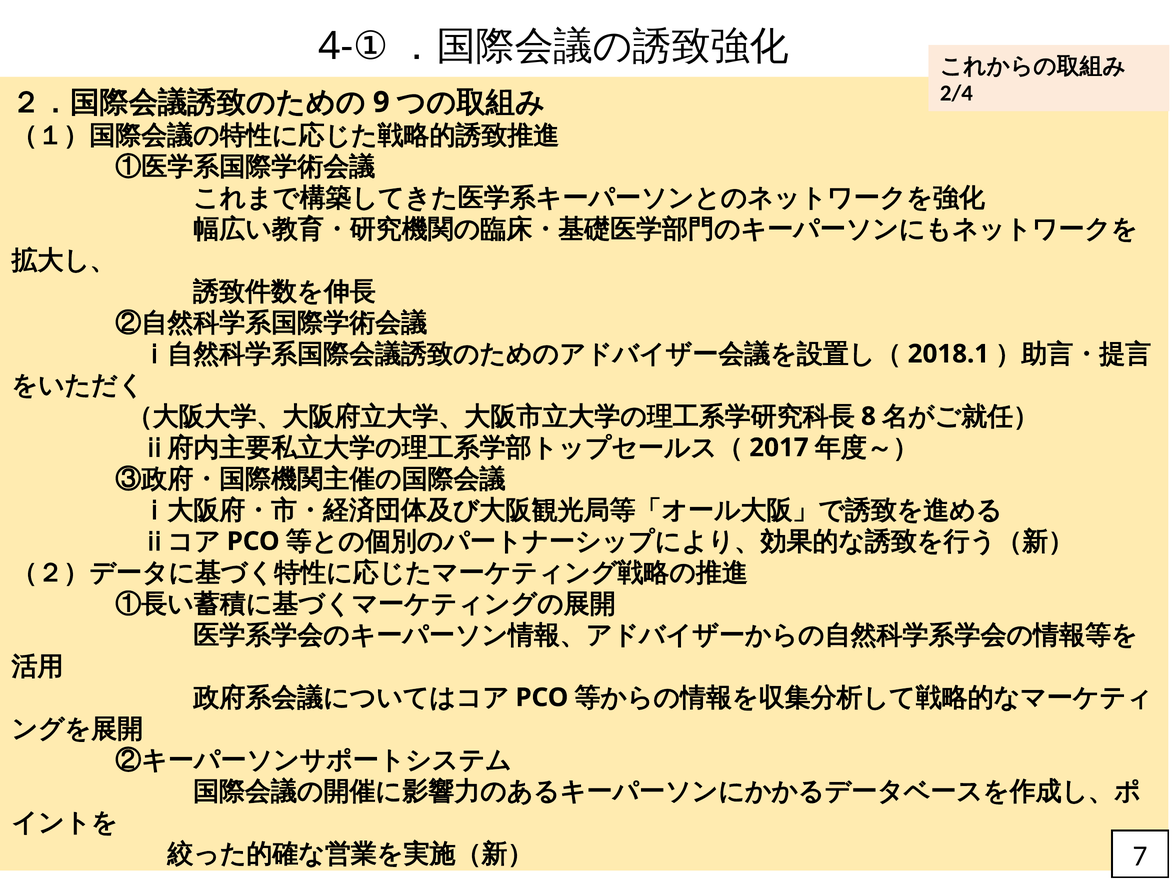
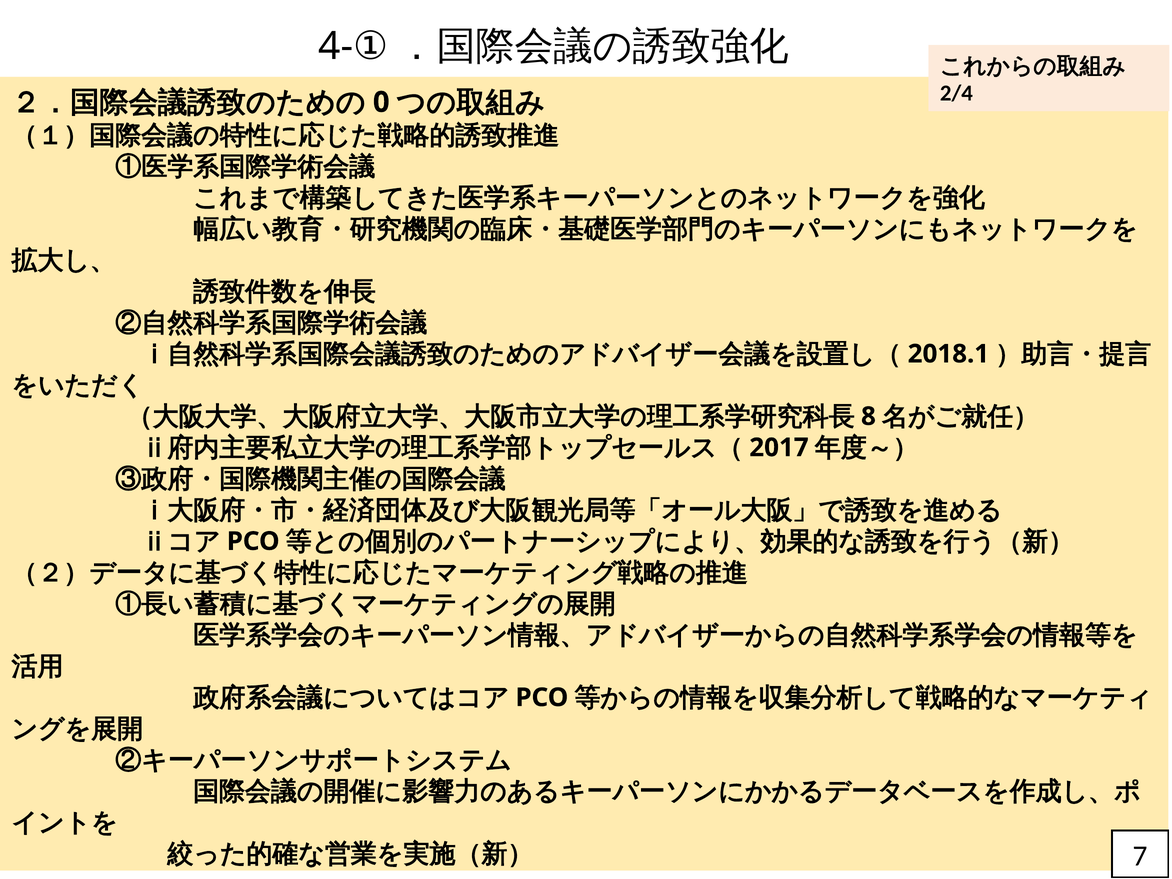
9: 9 -> 0
